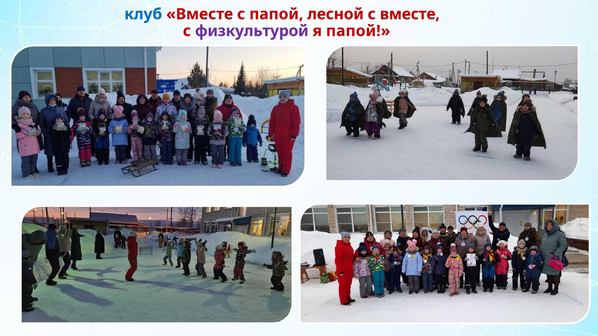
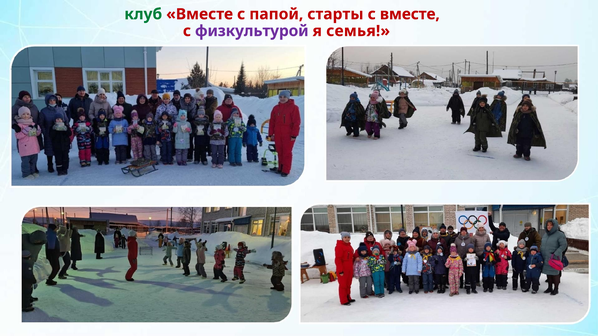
клуб colour: blue -> green
лесной: лесной -> старты
я папой: папой -> семья
